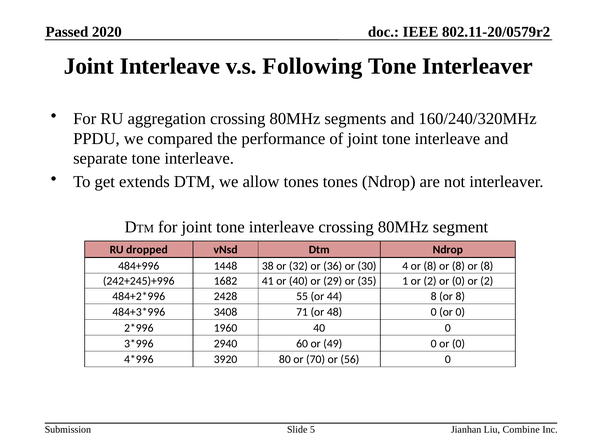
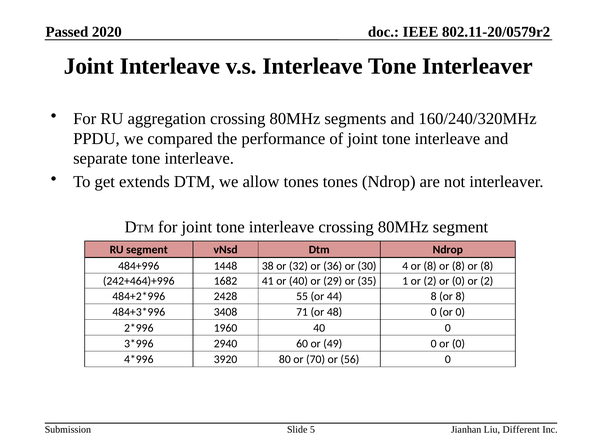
v.s Following: Following -> Interleave
RU dropped: dropped -> segment
242+245)+996: 242+245)+996 -> 242+464)+996
Combine: Combine -> Different
